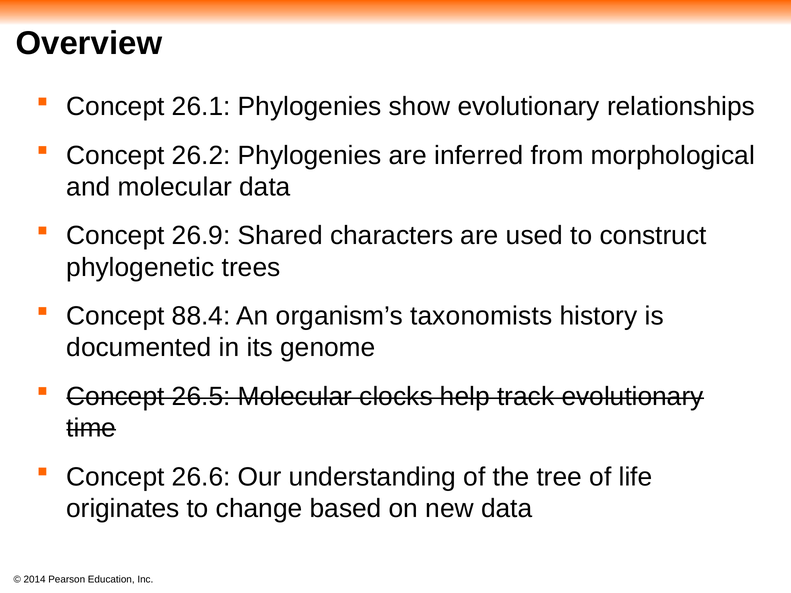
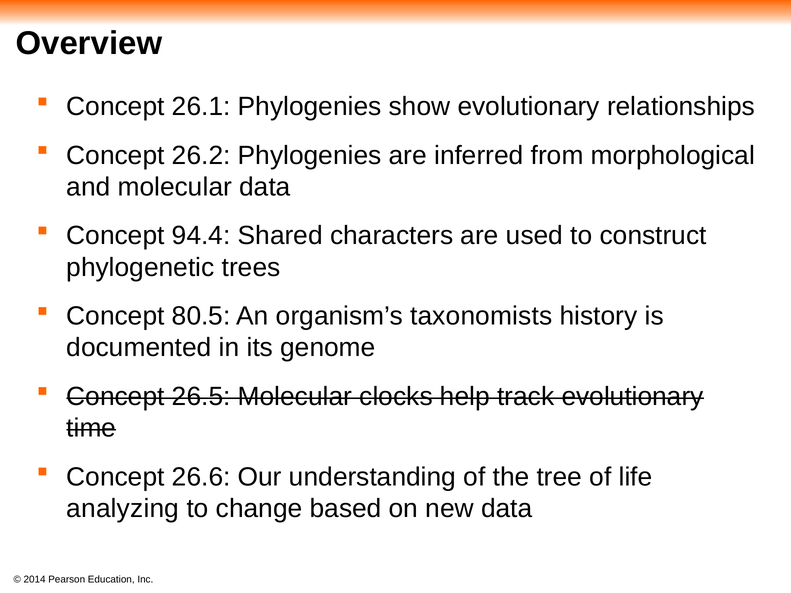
26.9: 26.9 -> 94.4
88.4: 88.4 -> 80.5
originates: originates -> analyzing
